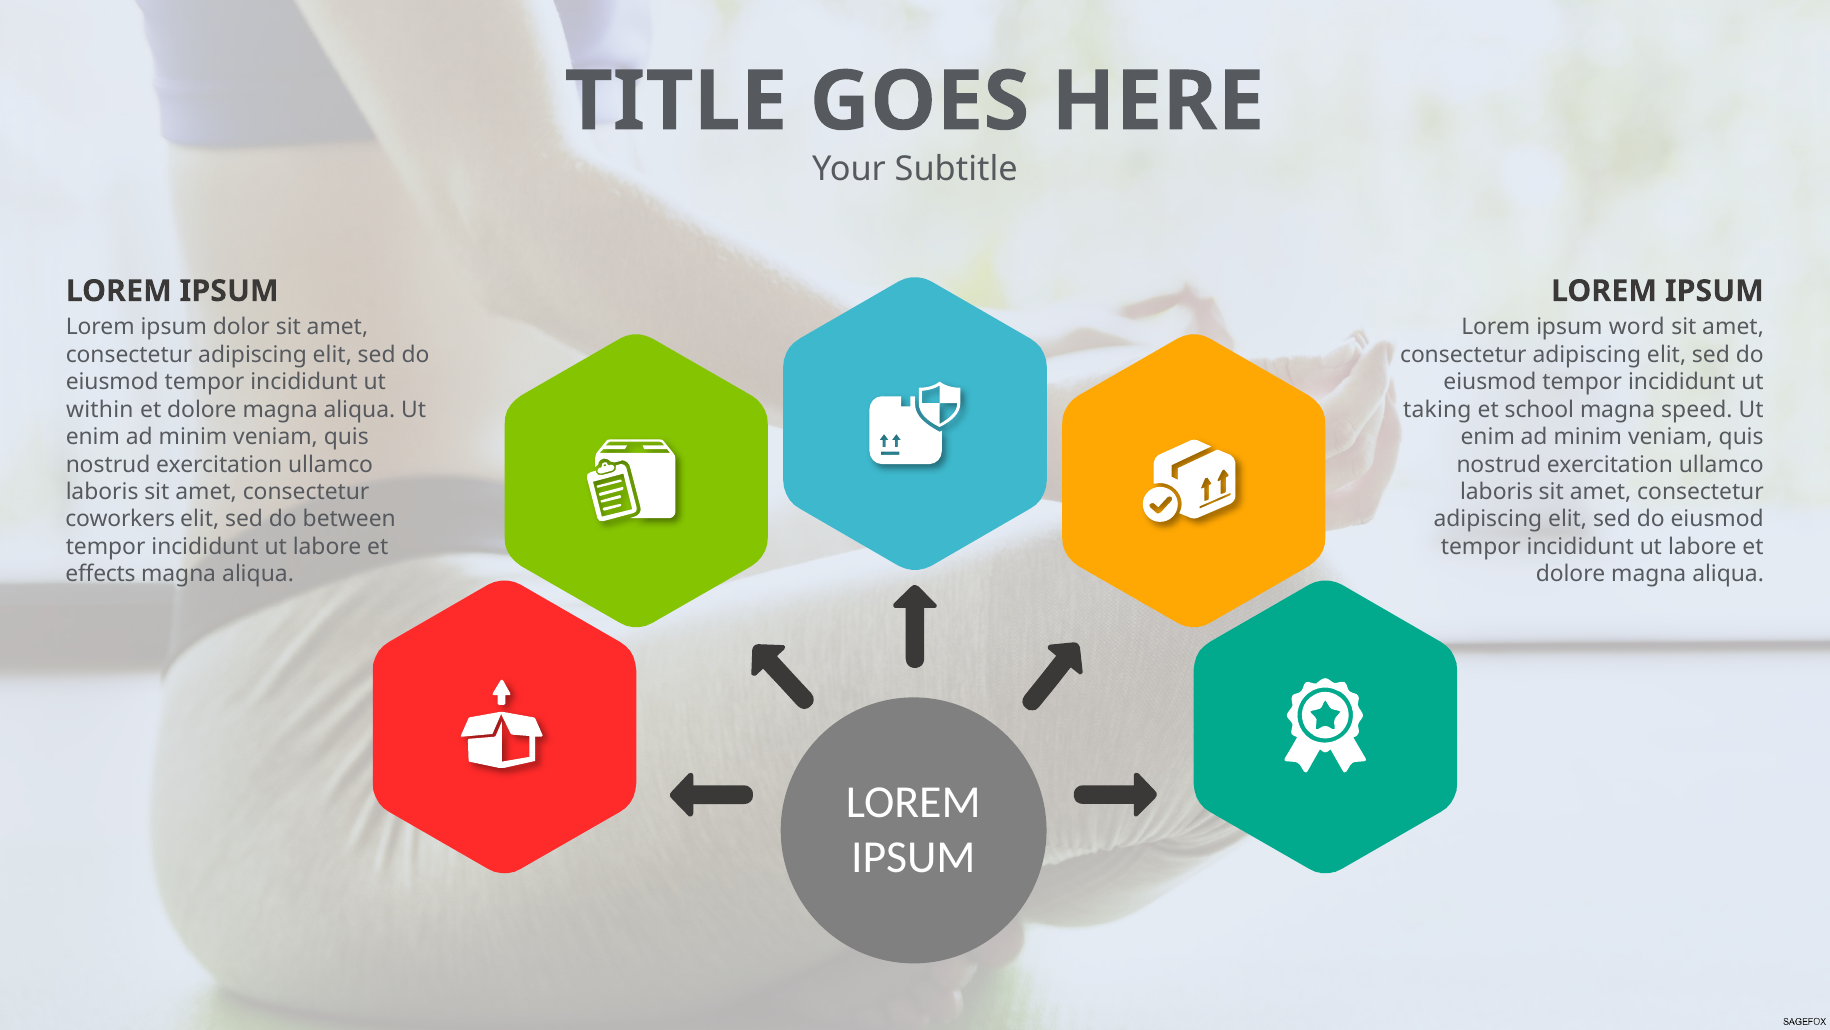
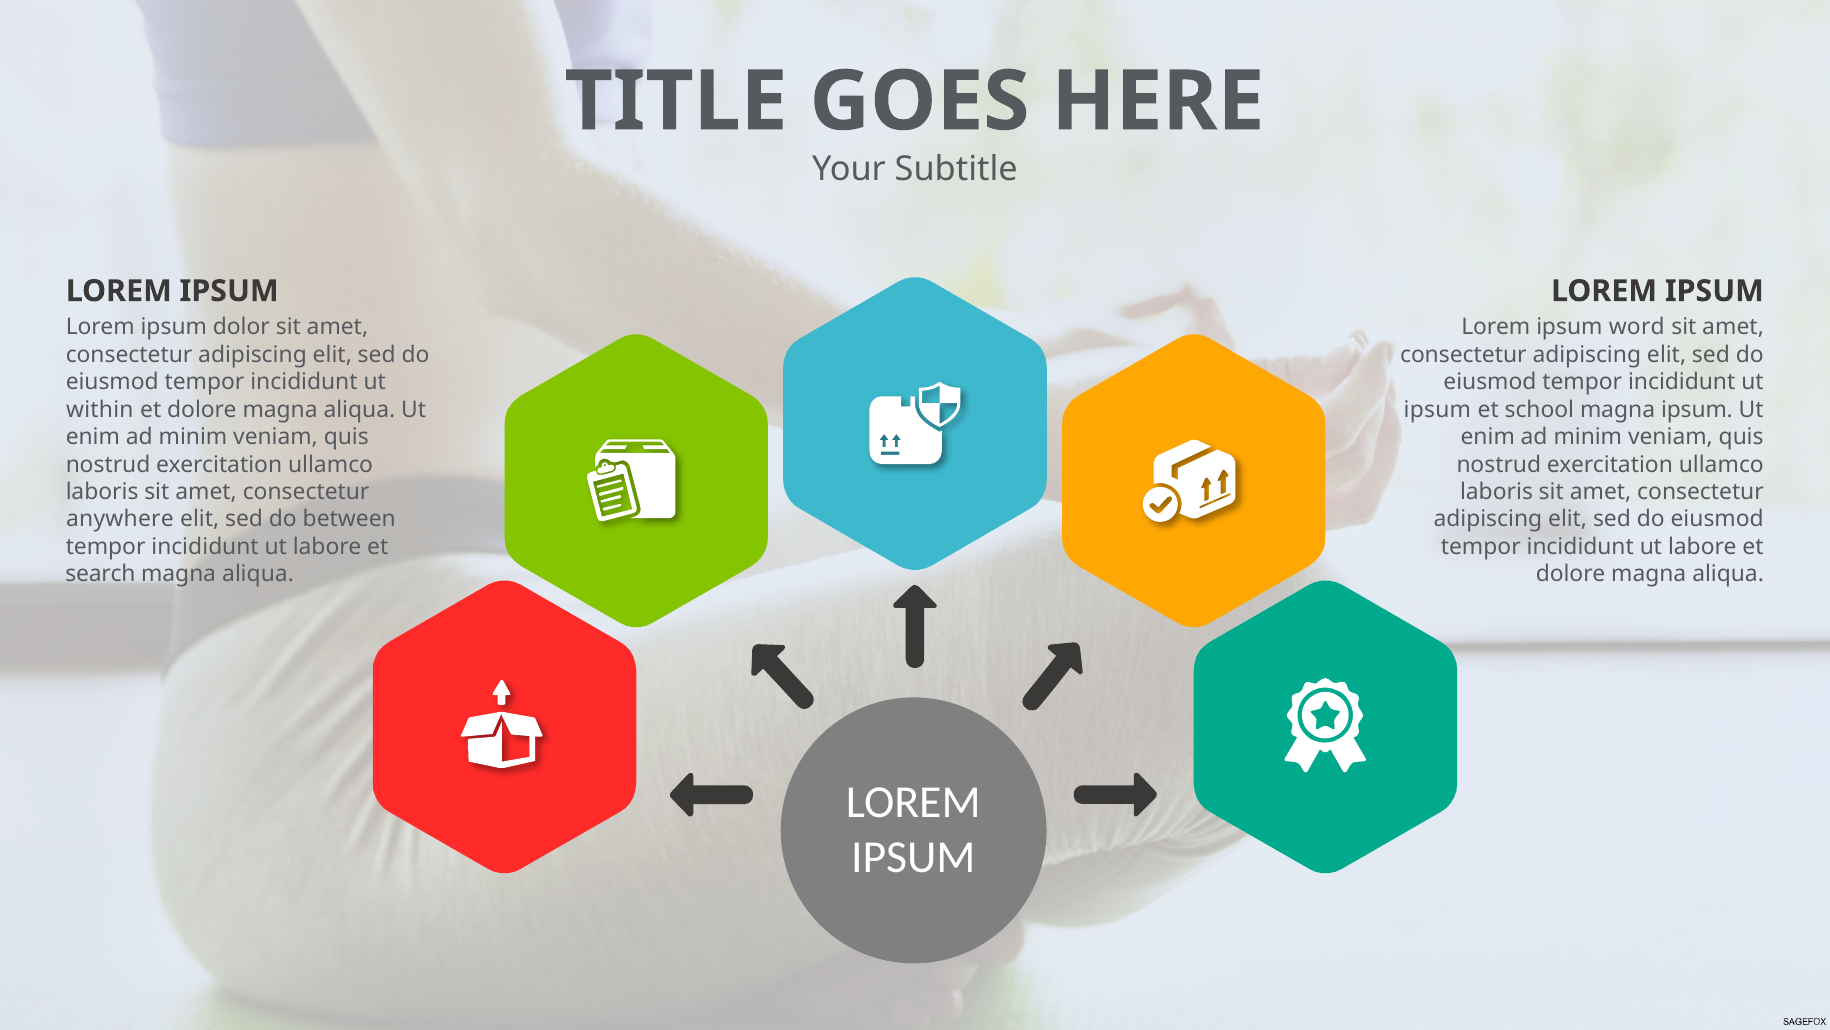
taking at (1437, 409): taking -> ipsum
magna speed: speed -> ipsum
coworkers: coworkers -> anywhere
effects: effects -> search
